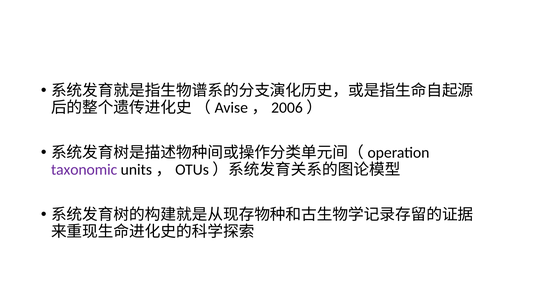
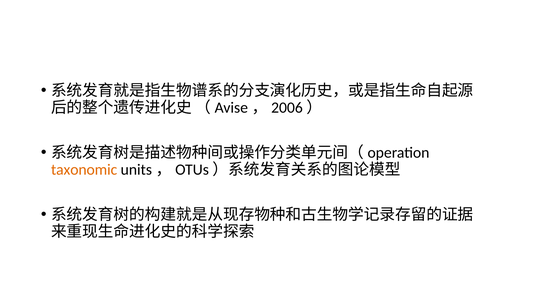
taxonomic colour: purple -> orange
